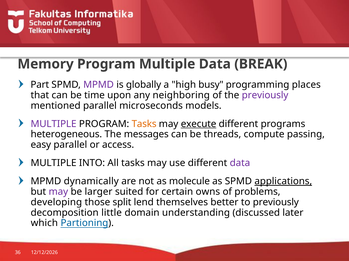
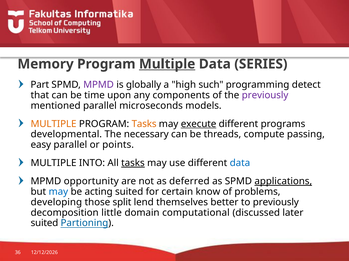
Multiple at (167, 64) underline: none -> present
BREAK: BREAK -> SERIES
busy: busy -> such
places: places -> detect
neighboring: neighboring -> components
MULTIPLE at (54, 124) colour: purple -> orange
heterogeneous: heterogeneous -> developmental
messages: messages -> necessary
access: access -> points
tasks at (133, 163) underline: none -> present
data at (240, 163) colour: purple -> blue
dynamically: dynamically -> opportunity
molecule: molecule -> deferred
may at (58, 192) colour: purple -> blue
larger: larger -> acting
owns: owns -> know
understanding: understanding -> computational
which at (44, 224): which -> suited
